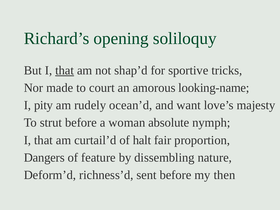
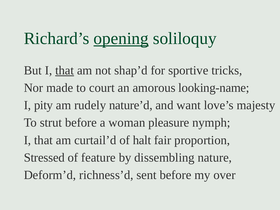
opening underline: none -> present
ocean’d: ocean’d -> nature’d
absolute: absolute -> pleasure
Dangers: Dangers -> Stressed
then: then -> over
